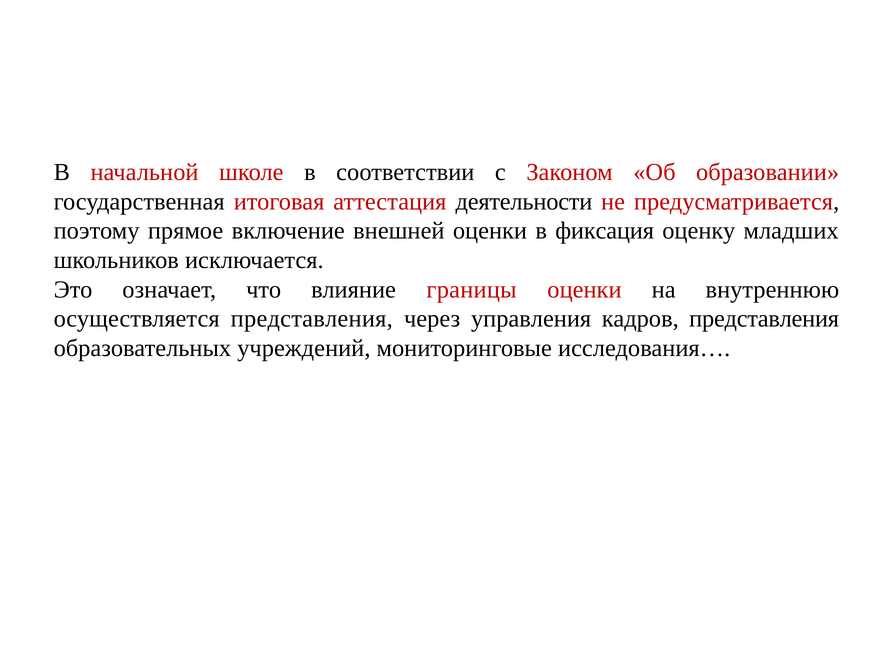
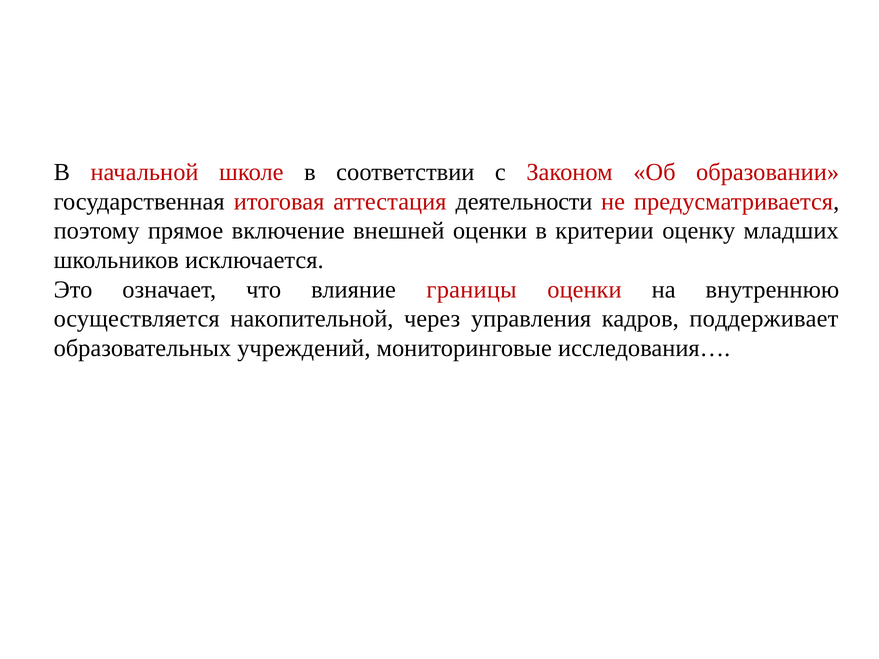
фиксация: фиксация -> критерии
осуществляется представления: представления -> накопительной
кадров представления: представления -> поддерживает
